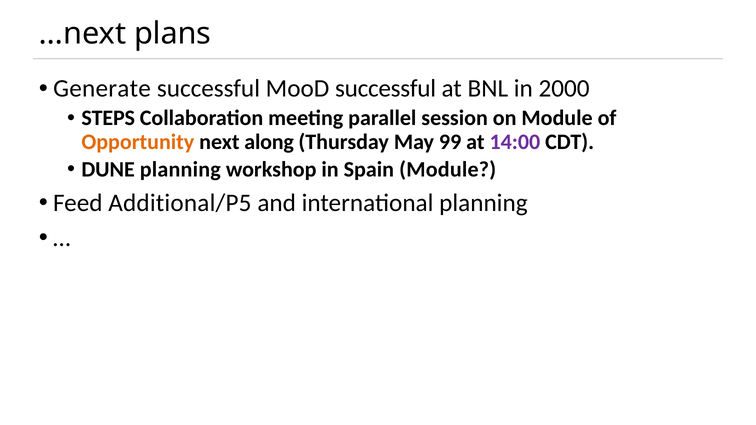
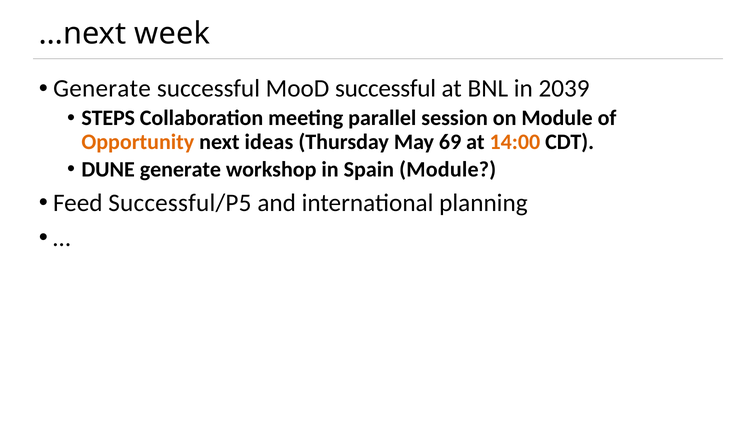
plans: plans -> week
2000: 2000 -> 2039
along: along -> ideas
99: 99 -> 69
14:00 colour: purple -> orange
DUNE planning: planning -> generate
Additional/P5: Additional/P5 -> Successful/P5
